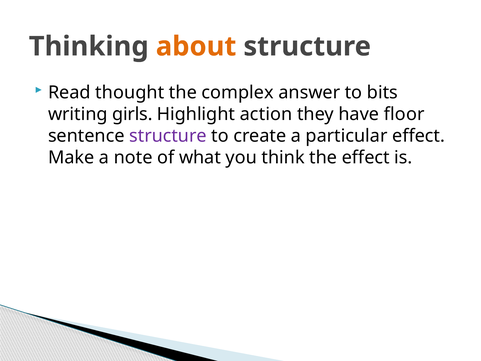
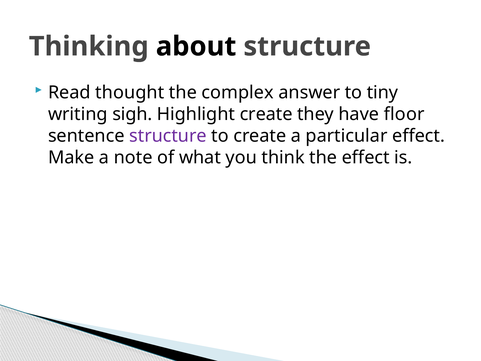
about colour: orange -> black
bits: bits -> tiny
girls: girls -> sigh
Highlight action: action -> create
